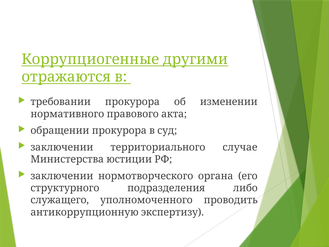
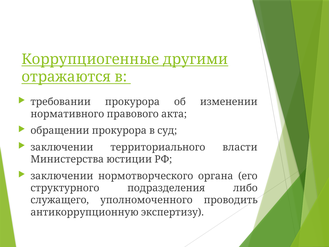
случае: случае -> власти
